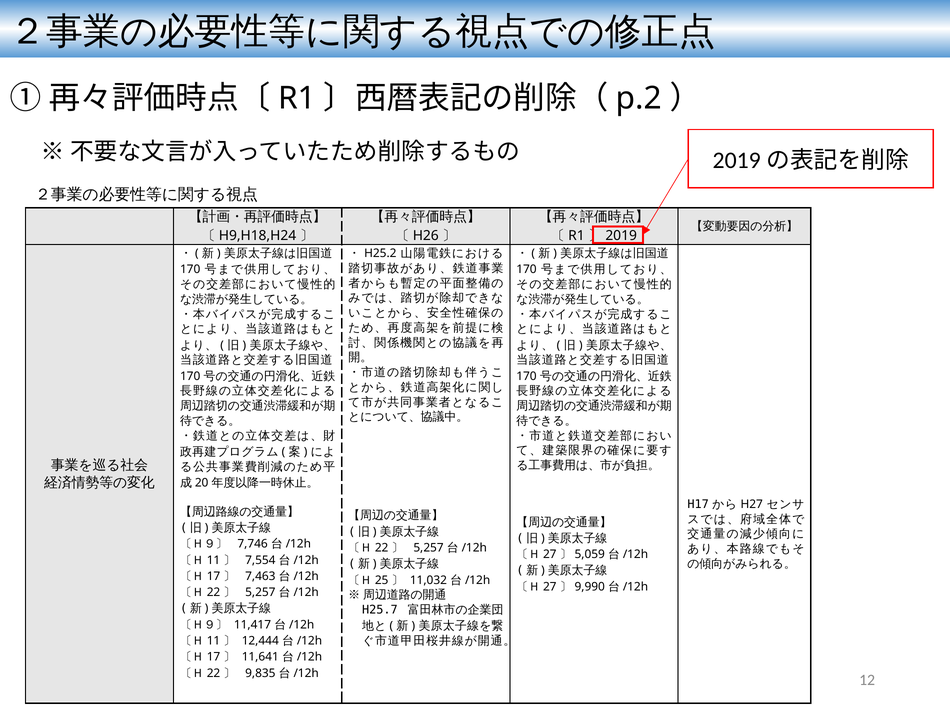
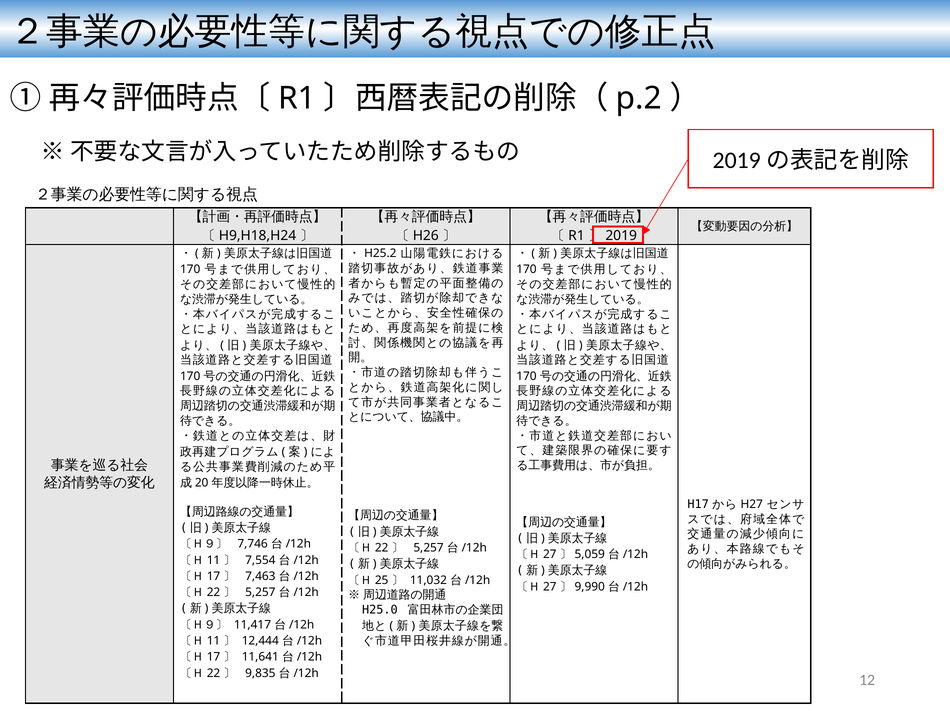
H25.7: H25.7 -> H25.0
